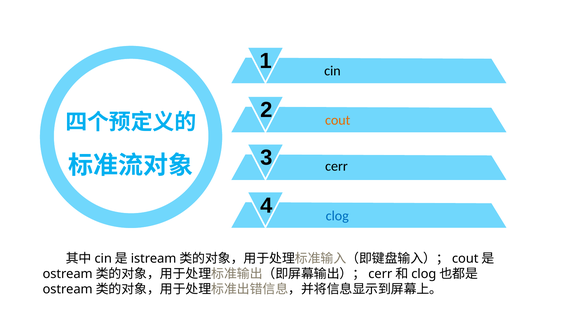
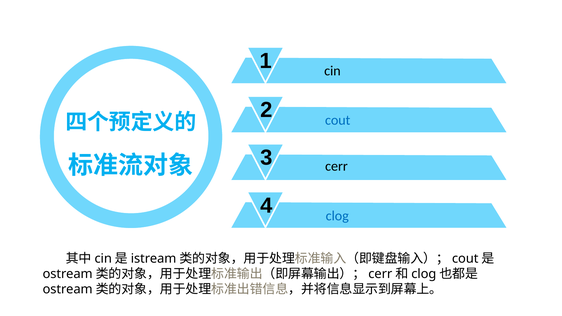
cout colour: orange -> blue
